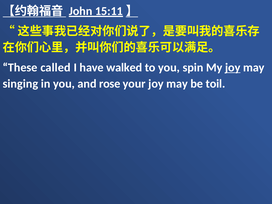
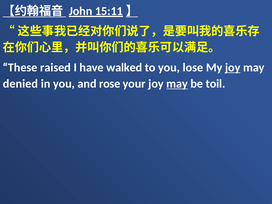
called: called -> raised
spin: spin -> lose
singing: singing -> denied
may at (177, 84) underline: none -> present
